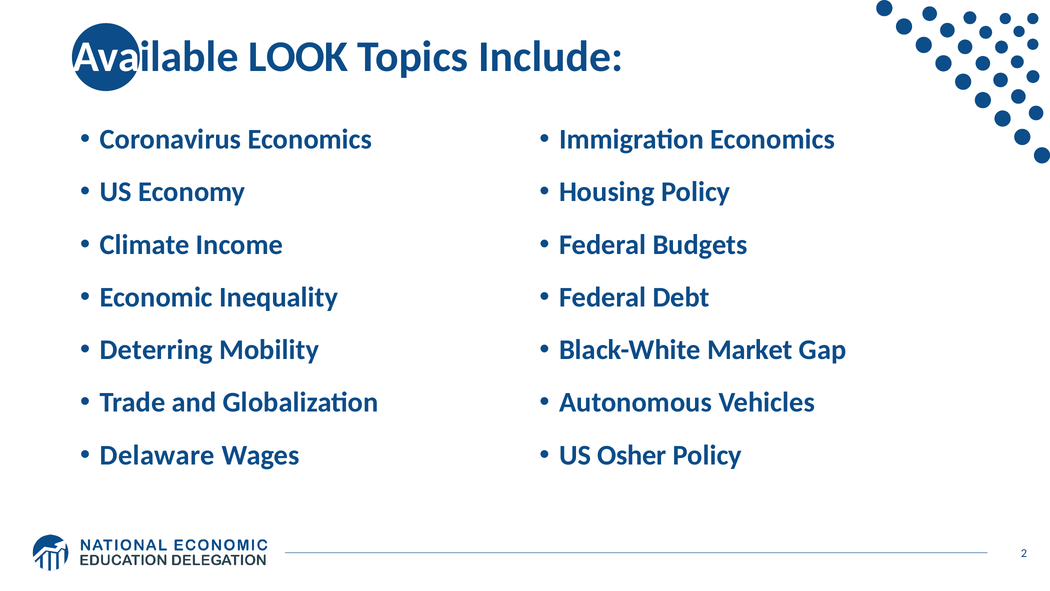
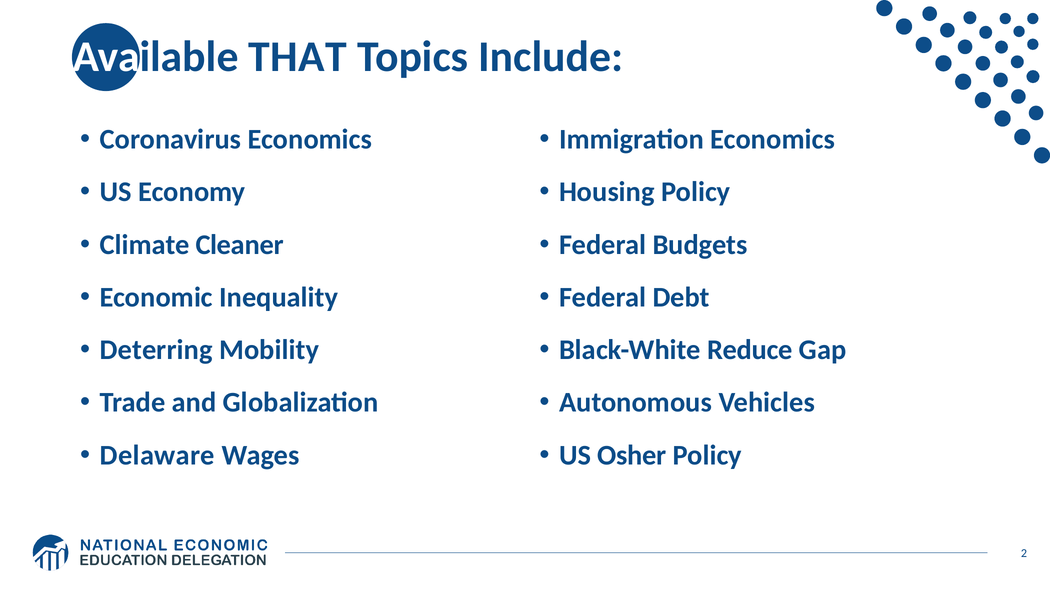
LOOK: LOOK -> THAT
Income: Income -> Cleaner
Market: Market -> Reduce
